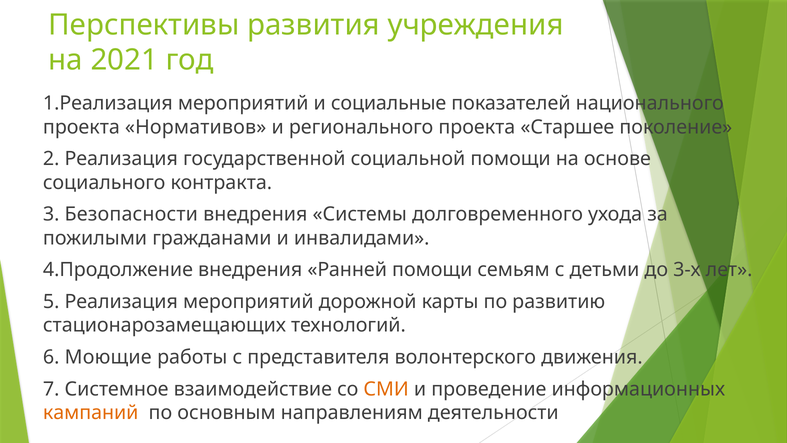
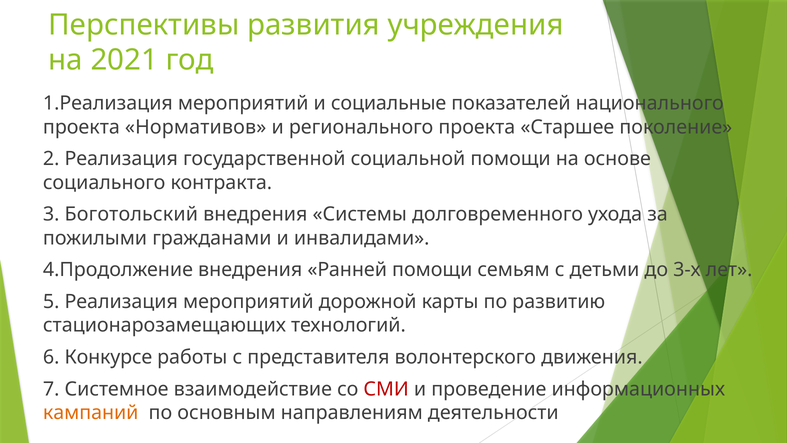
Безопасности: Безопасности -> Боготольский
Моющие: Моющие -> Конкурсе
СМИ colour: orange -> red
